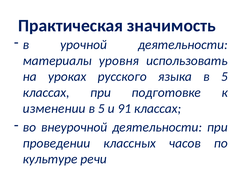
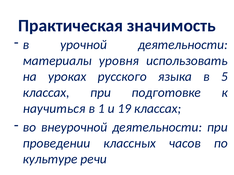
изменении: изменении -> научиться
5 at (101, 109): 5 -> 1
91: 91 -> 19
